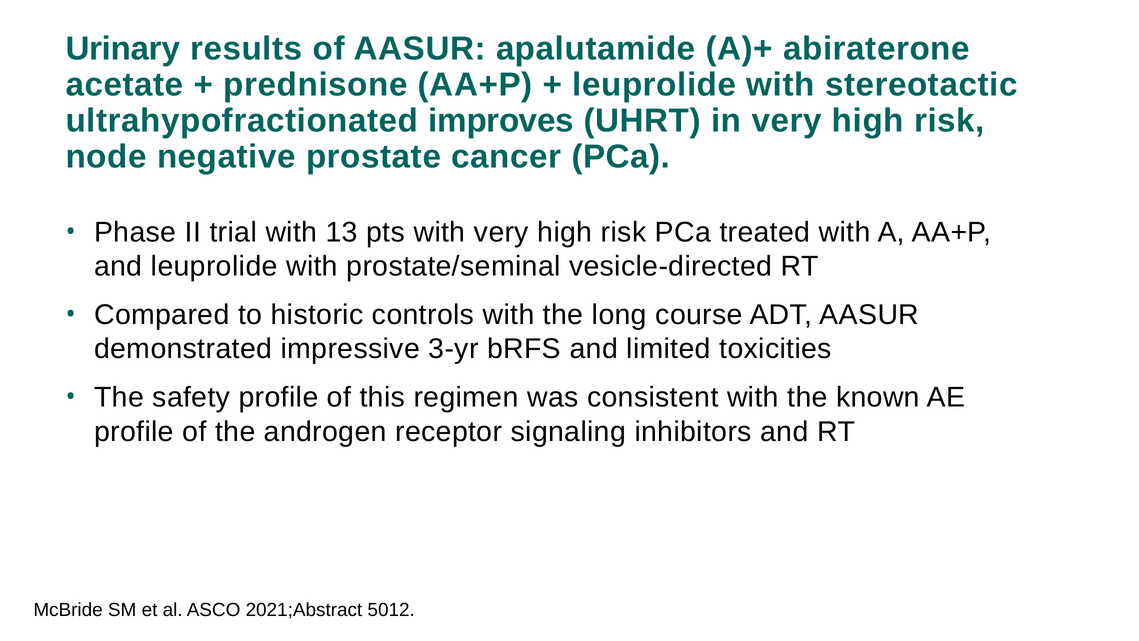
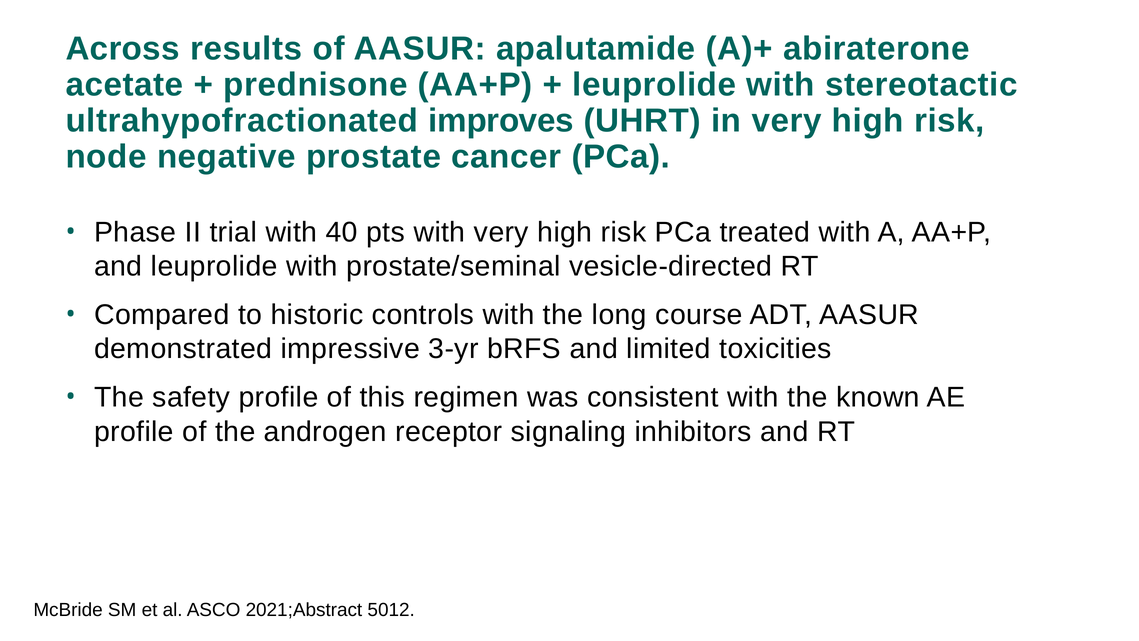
Urinary: Urinary -> Across
13: 13 -> 40
